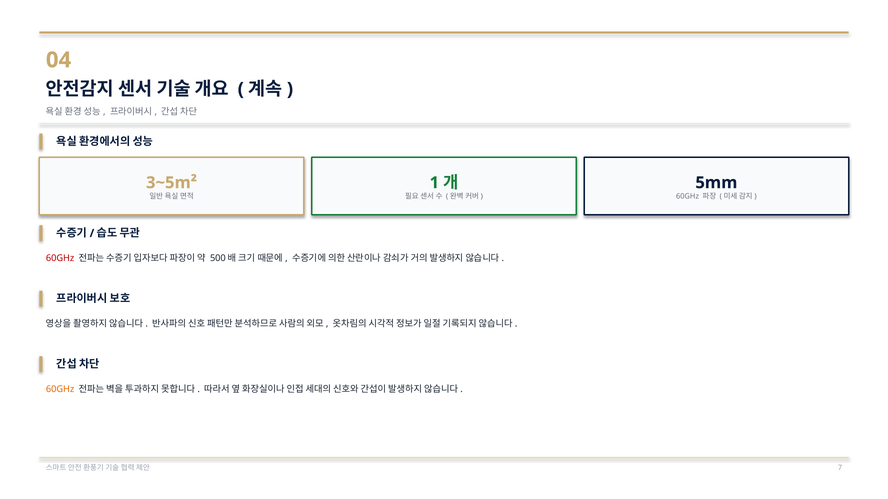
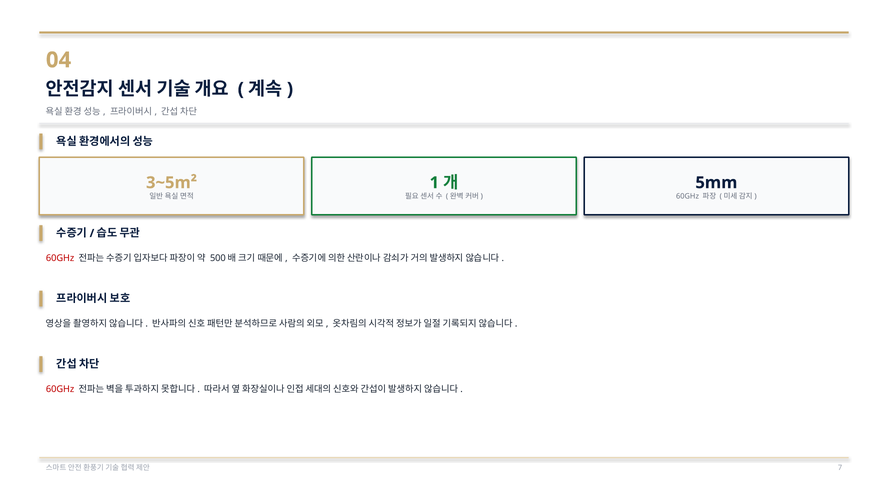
60GHz at (60, 390) colour: orange -> red
